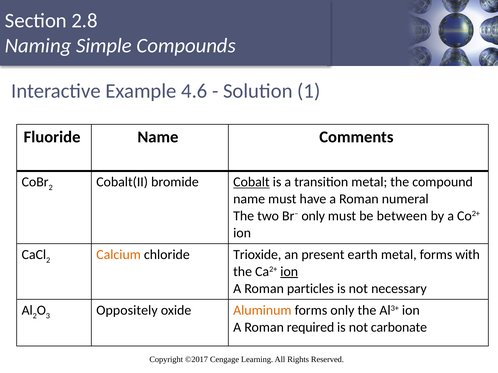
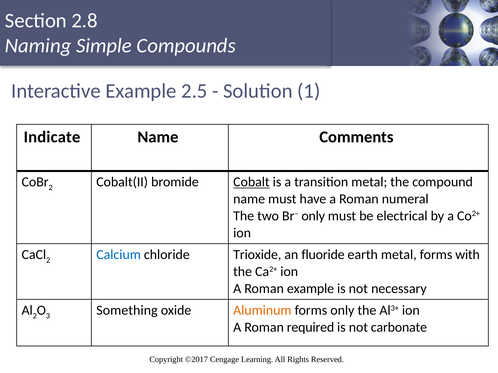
4.6: 4.6 -> 2.5
Fluoride: Fluoride -> Indicate
between: between -> electrical
Calcium colour: orange -> blue
present: present -> fluoride
ion at (289, 272) underline: present -> none
Roman particles: particles -> example
Oppositely: Oppositely -> Something
